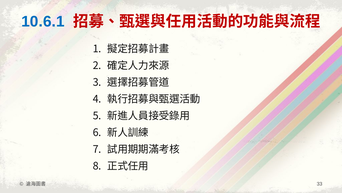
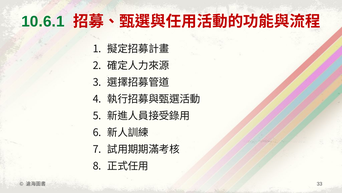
10.6.1 colour: blue -> green
